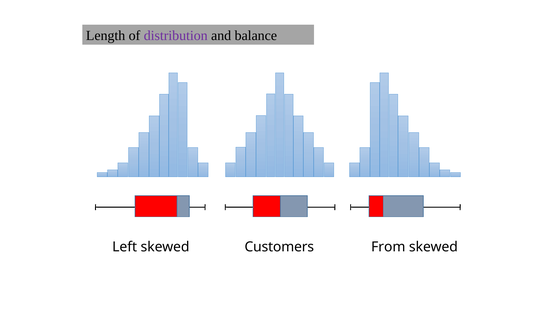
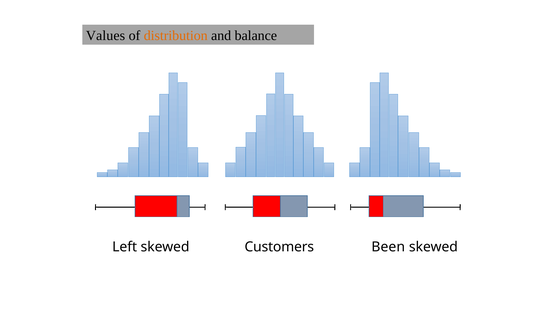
Length: Length -> Values
distribution colour: purple -> orange
From: From -> Been
